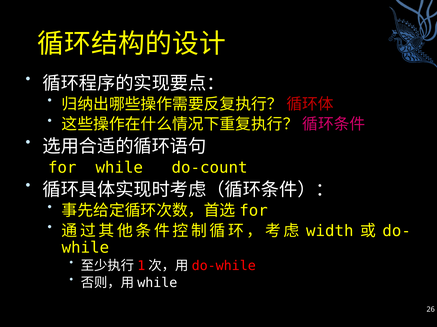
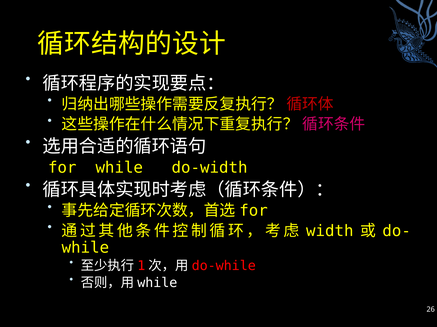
do-count: do-count -> do-width
